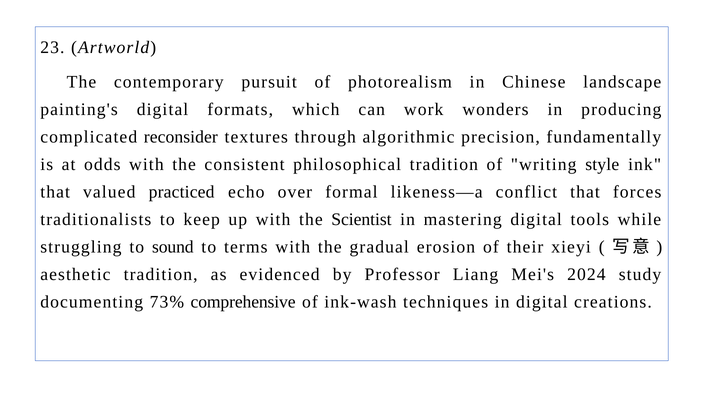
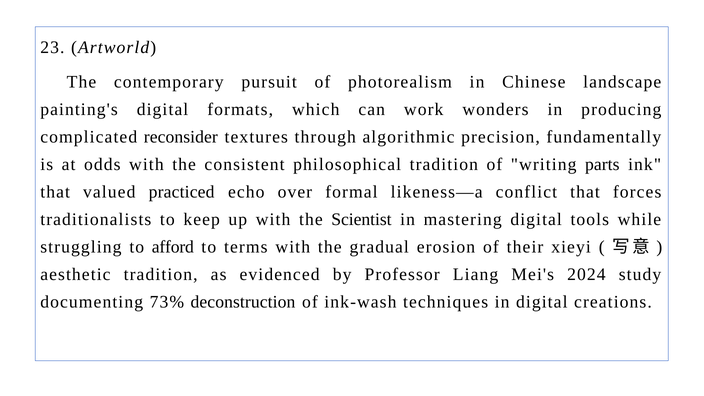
style: style -> parts
sound: sound -> afford
comprehensive: comprehensive -> deconstruction
